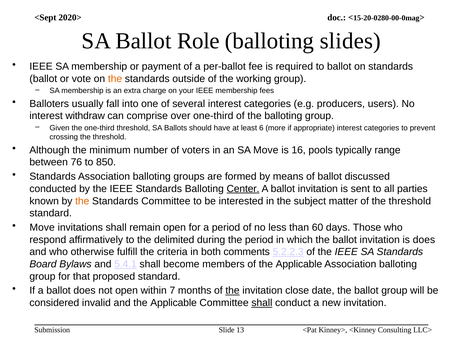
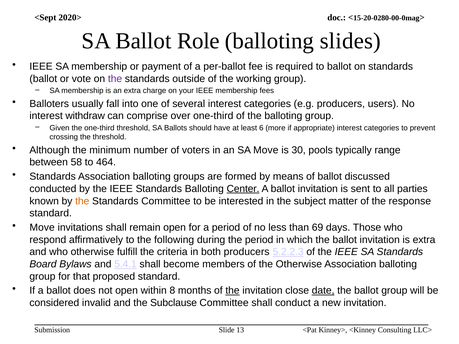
the at (115, 79) colour: orange -> purple
16: 16 -> 30
76: 76 -> 58
850: 850 -> 464
of the threshold: threshold -> response
60: 60 -> 69
delimited: delimited -> following
is does: does -> extra
both comments: comments -> producers
of the Applicable: Applicable -> Otherwise
7: 7 -> 8
date underline: none -> present
and the Applicable: Applicable -> Subclause
shall at (262, 303) underline: present -> none
